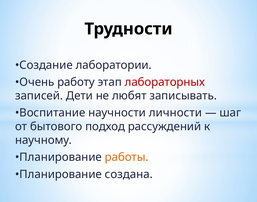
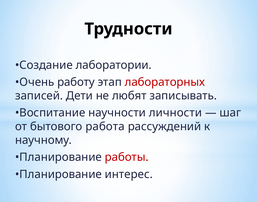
подход: подход -> работа
работы colour: orange -> red
создана: создана -> интерес
